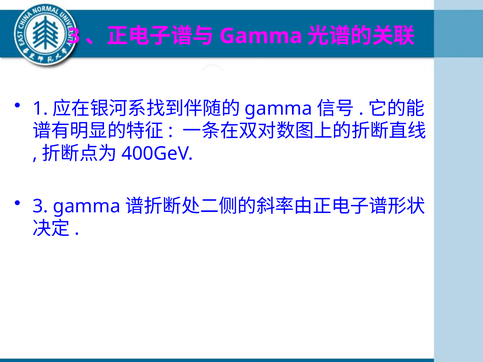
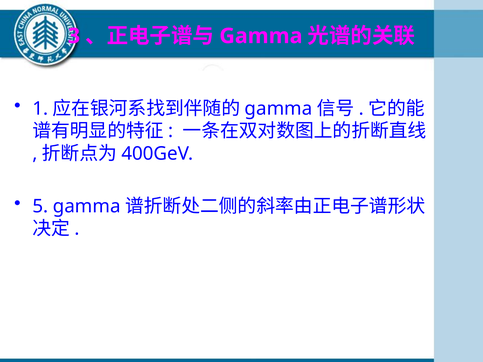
3 at (40, 206): 3 -> 5
